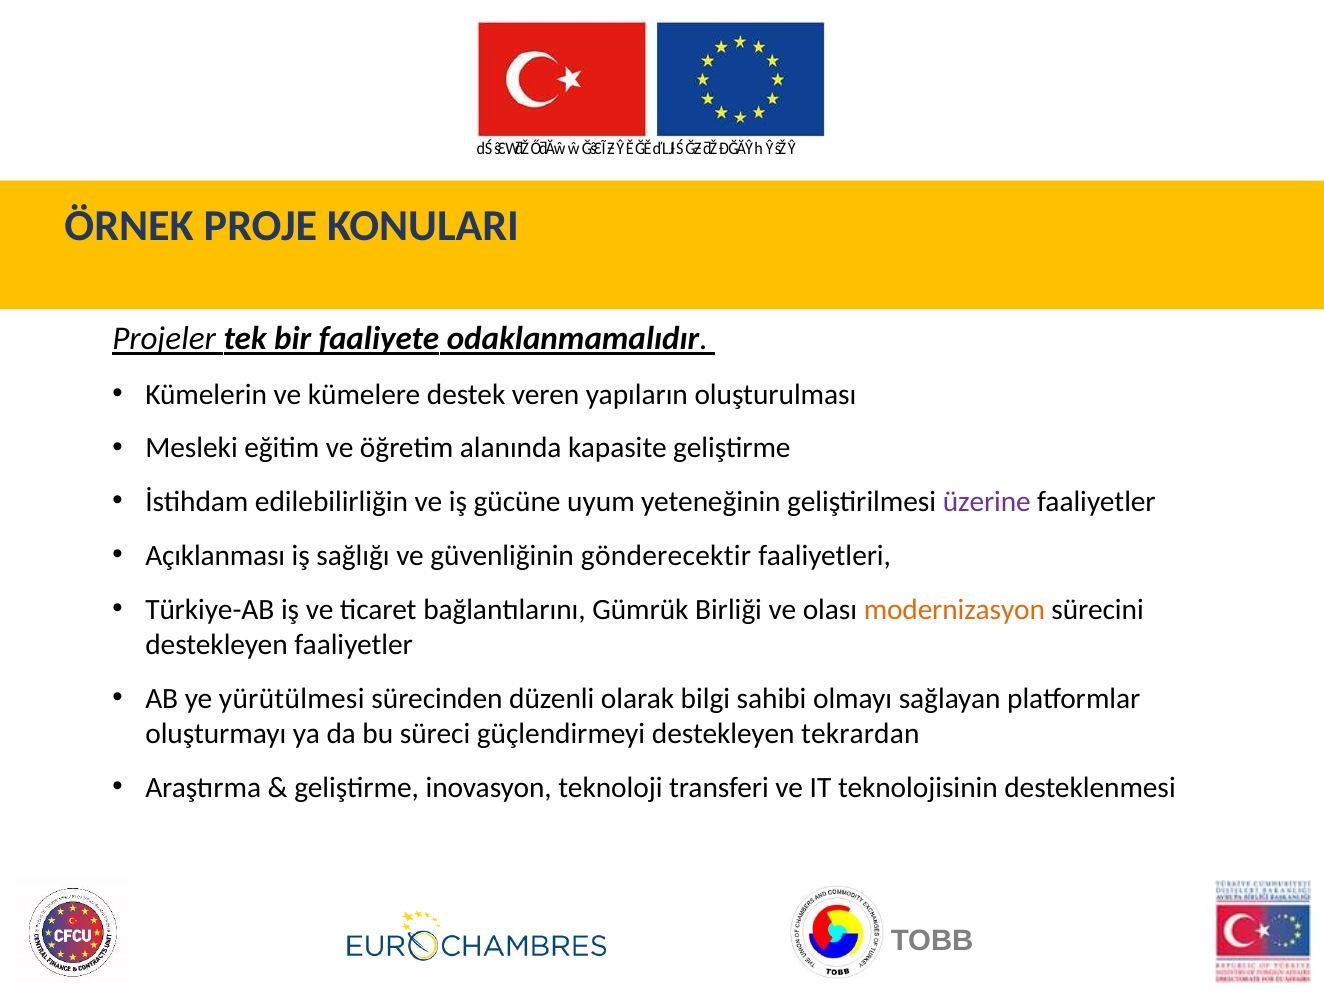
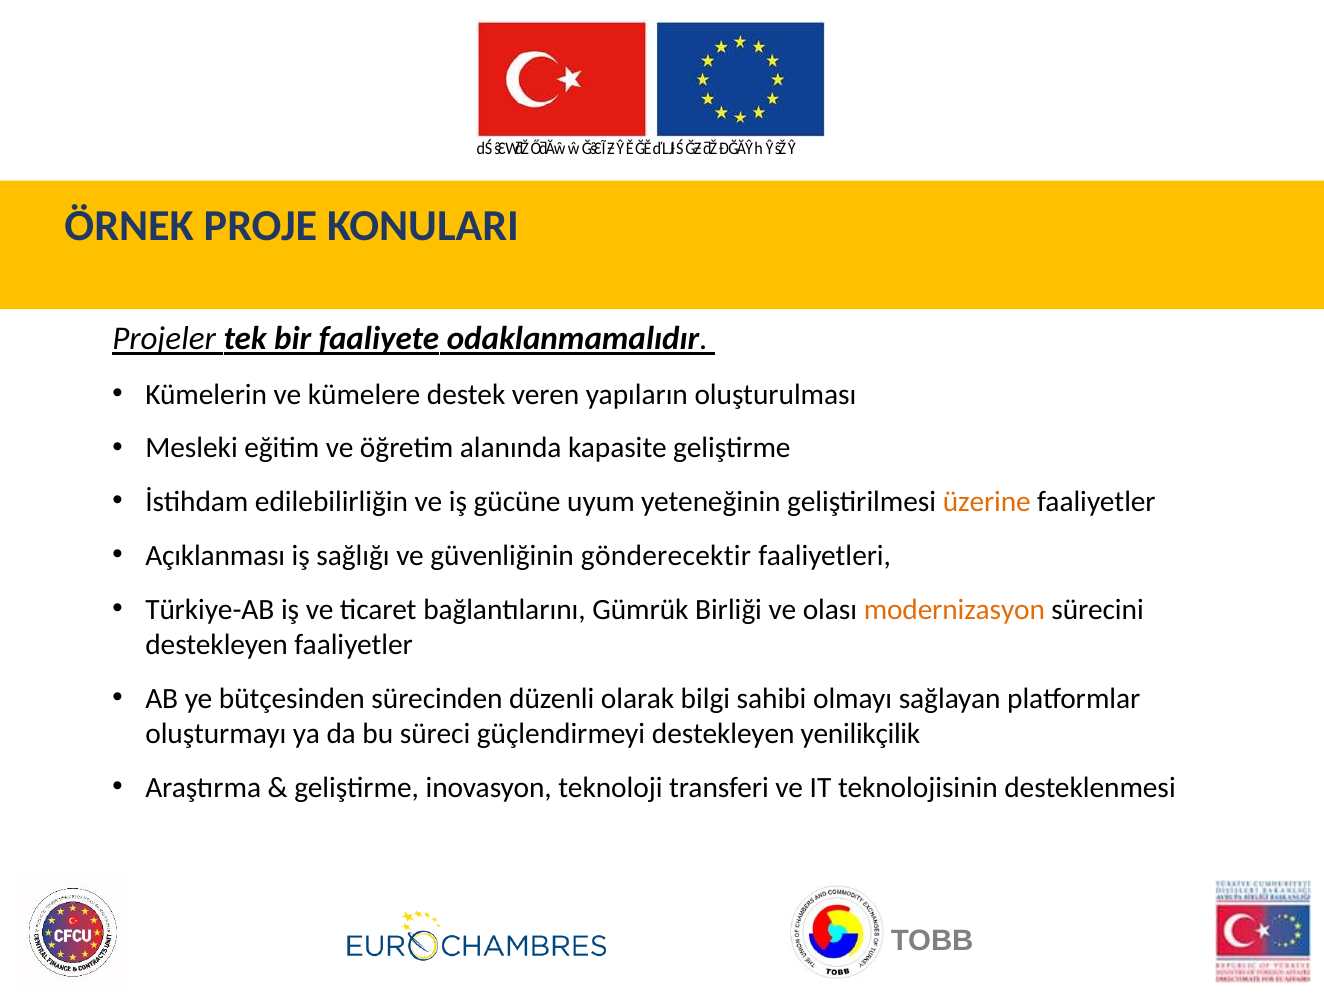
üzerine colour: purple -> orange
yürütülmesi: yürütülmesi -> bütçesinden
tekrardan: tekrardan -> yenilikçilik
